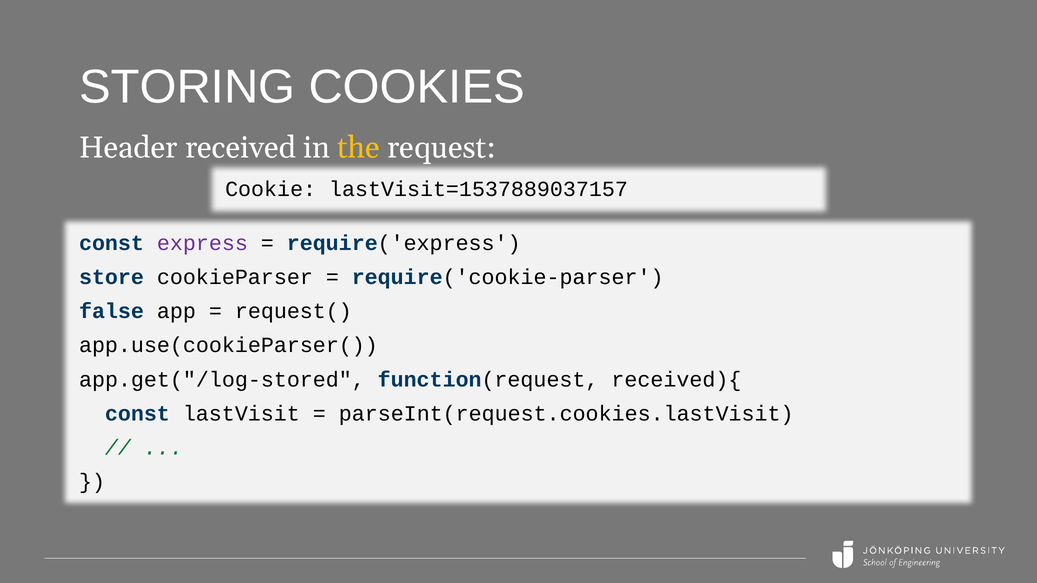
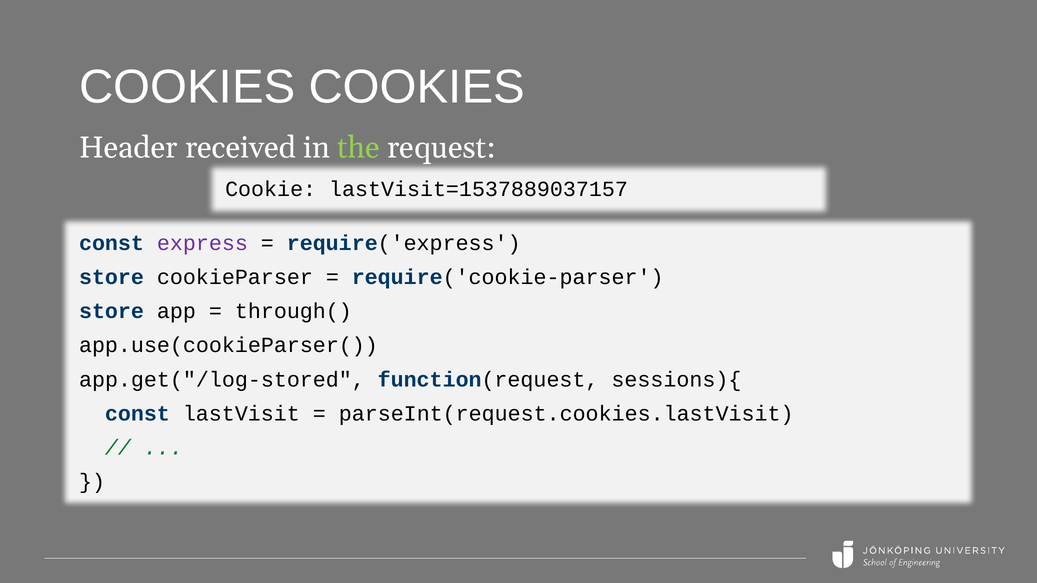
STORING at (187, 87): STORING -> COOKIES
the colour: yellow -> light green
false at (111, 311): false -> store
request(: request( -> through(
received){: received){ -> sessions){
